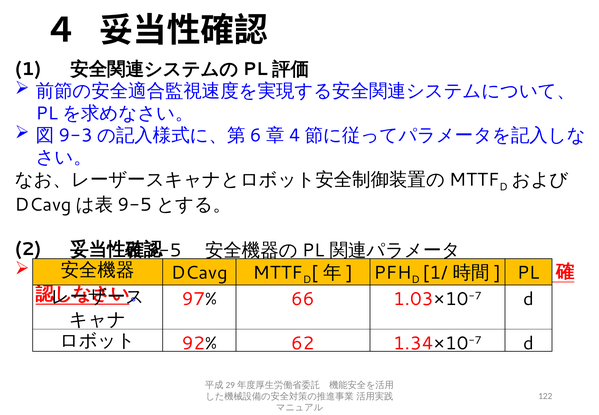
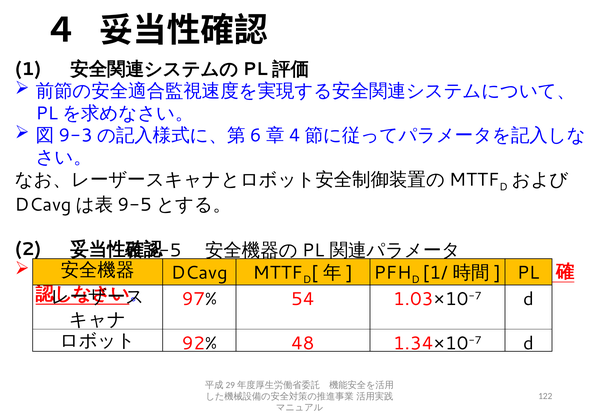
66: 66 -> 54
62: 62 -> 48
